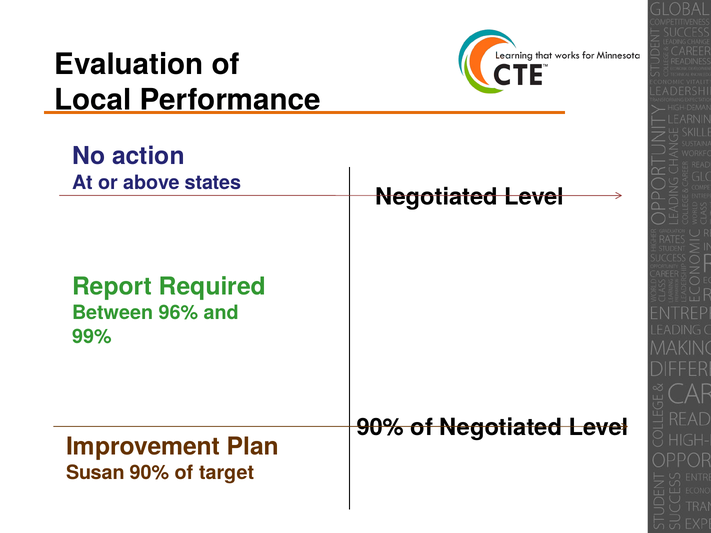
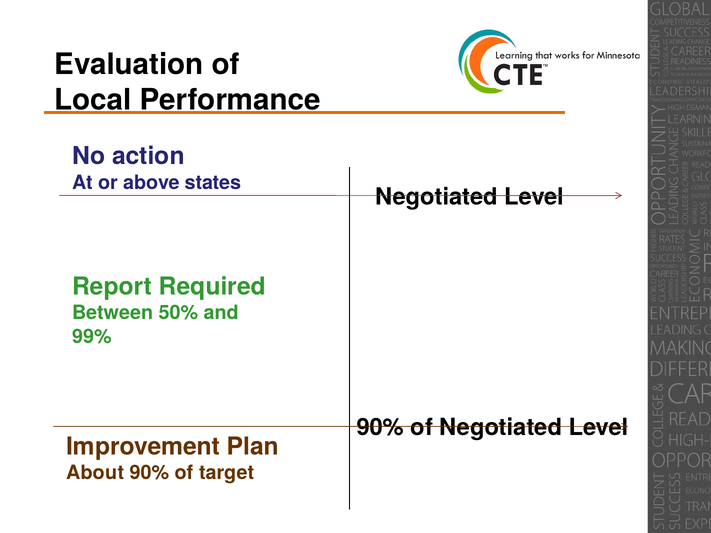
96%: 96% -> 50%
Susan: Susan -> About
